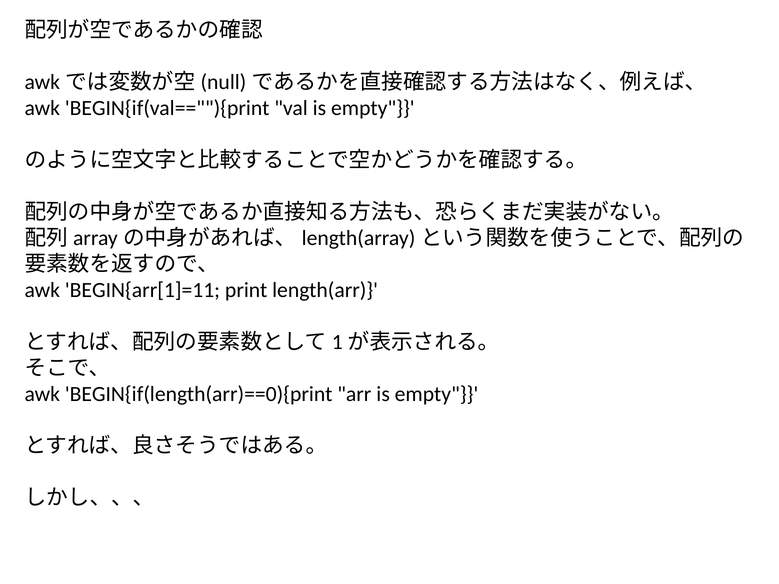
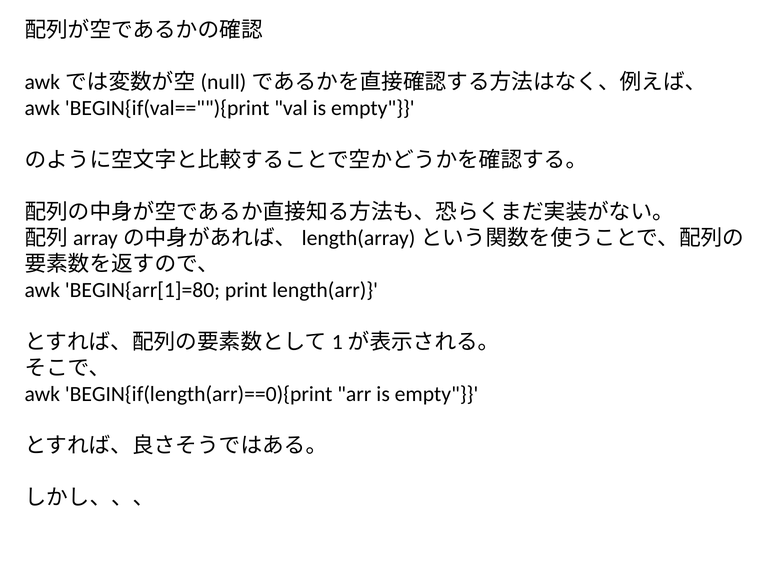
BEGIN{arr[1]=11: BEGIN{arr[1]=11 -> BEGIN{arr[1]=80
